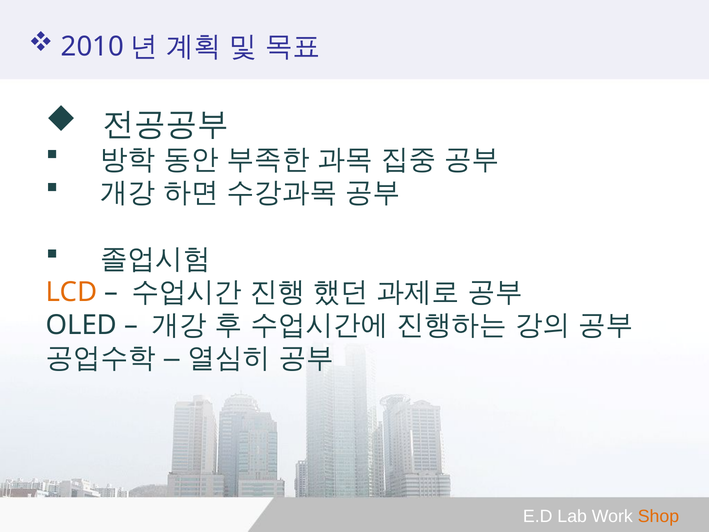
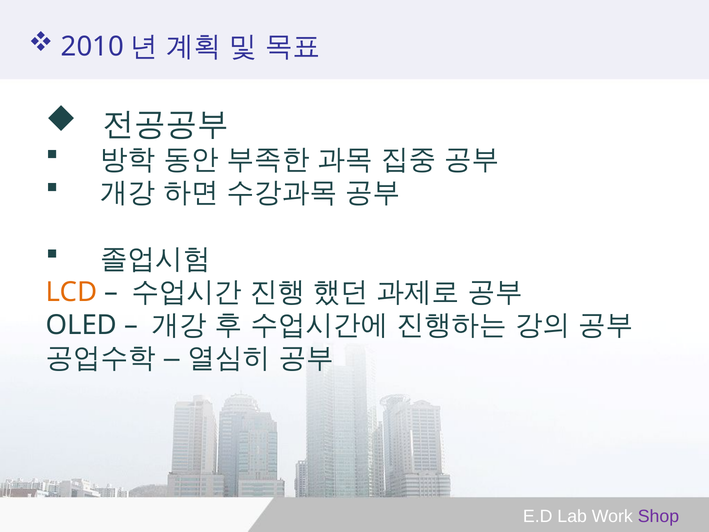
Shop colour: orange -> purple
